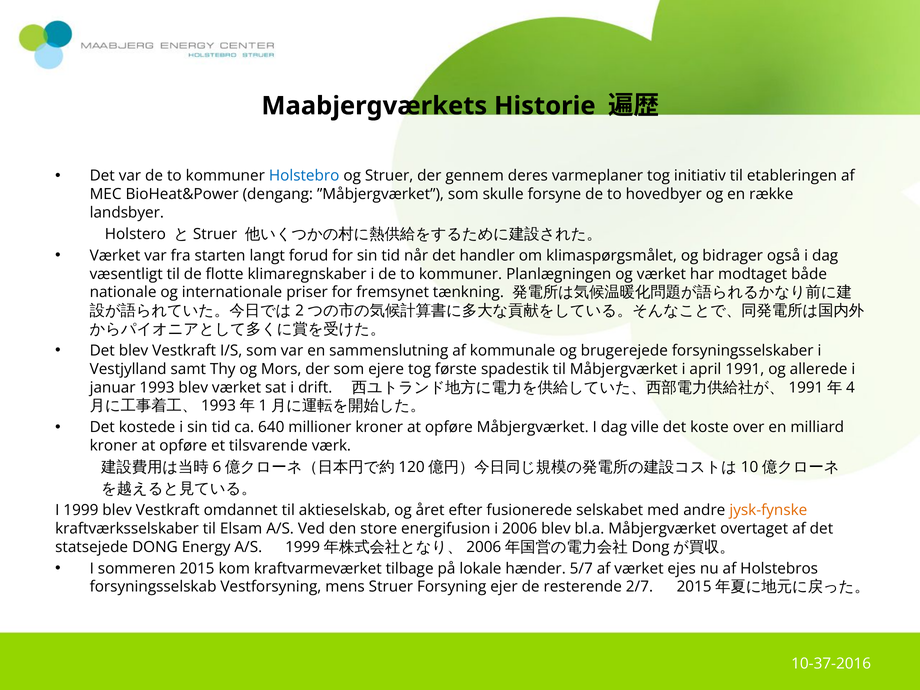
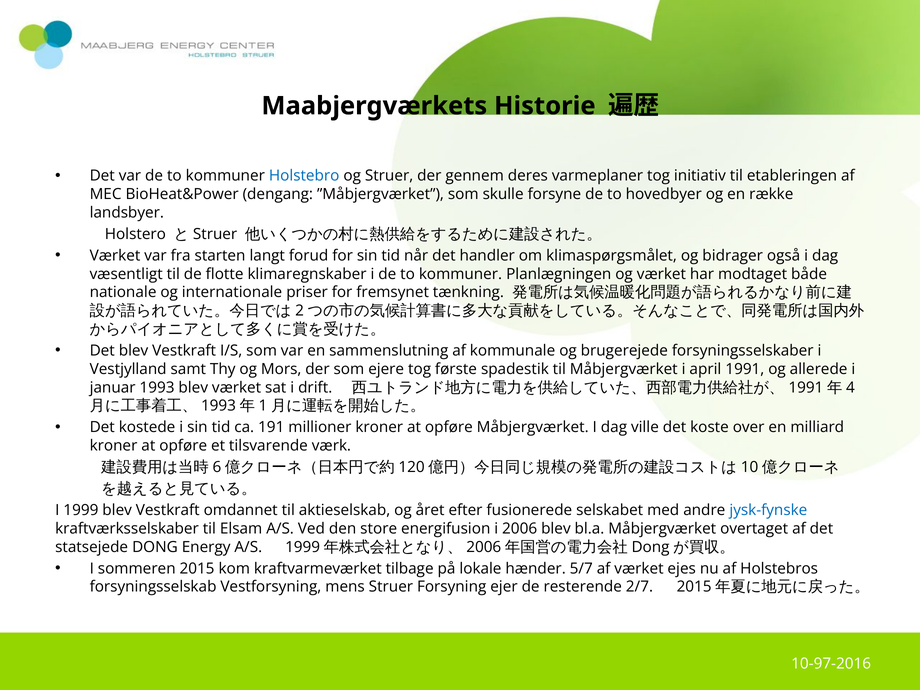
640: 640 -> 191
jysk-fynske colour: orange -> blue
10-37-2016: 10-37-2016 -> 10-97-2016
